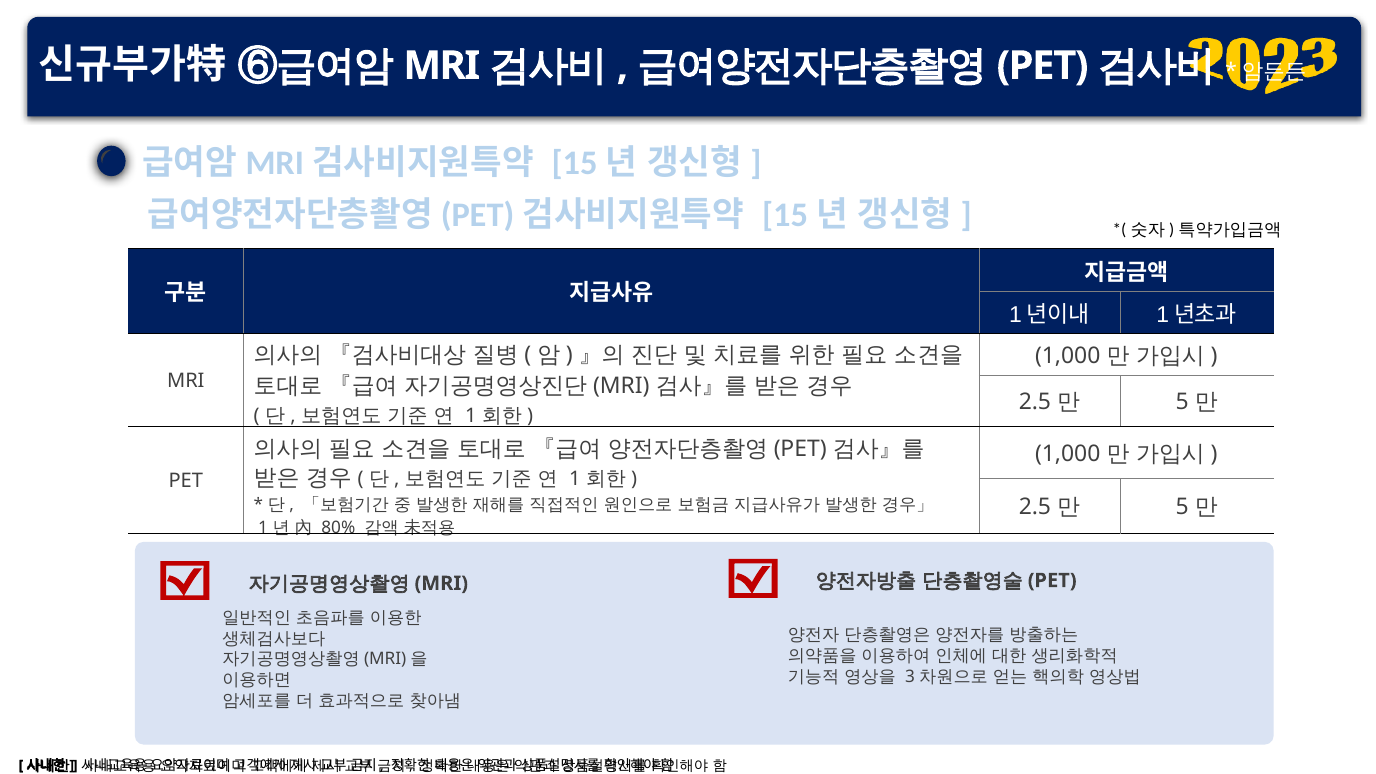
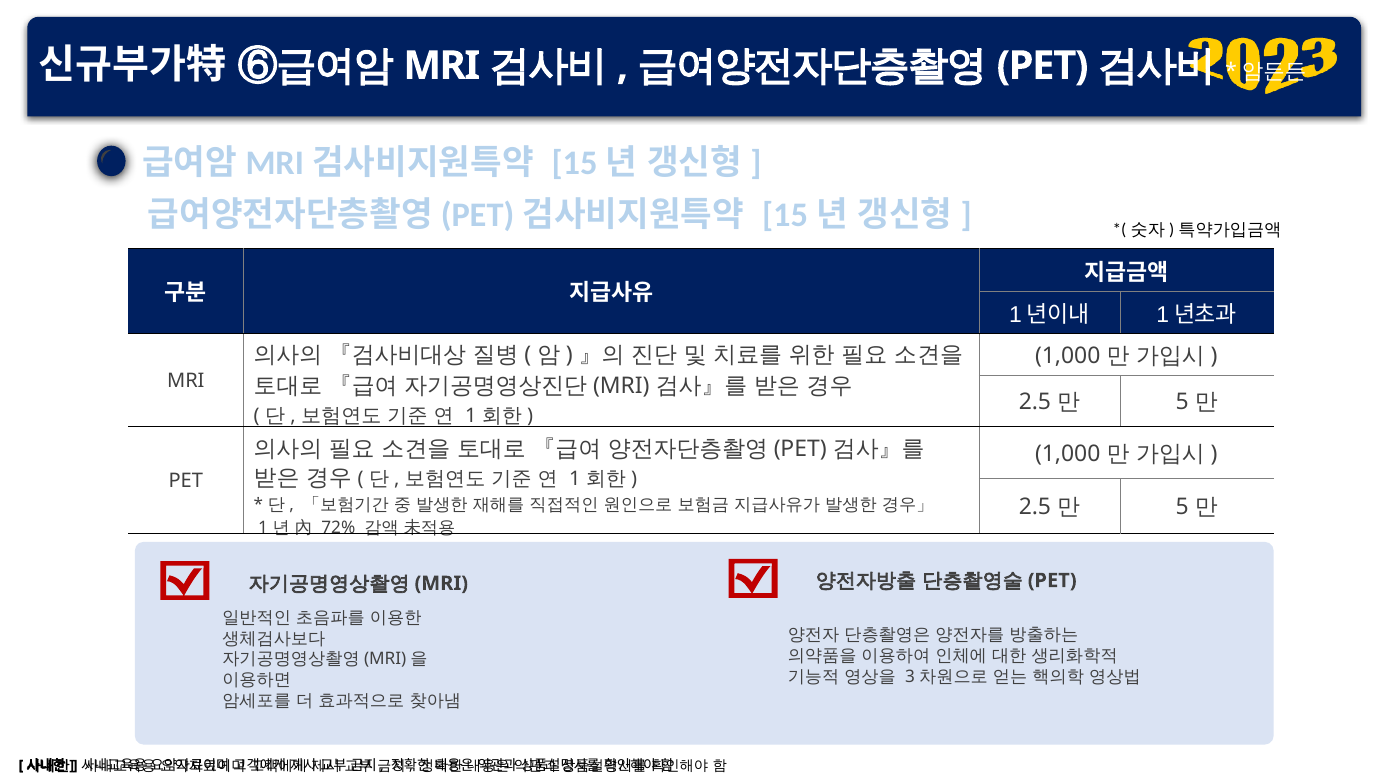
80%: 80% -> 72%
